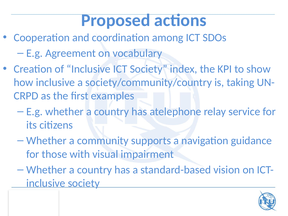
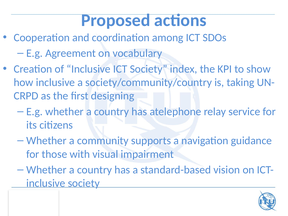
examples: examples -> designing
